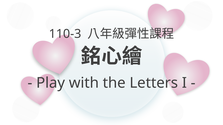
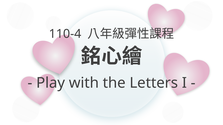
110-3: 110-3 -> 110-4
